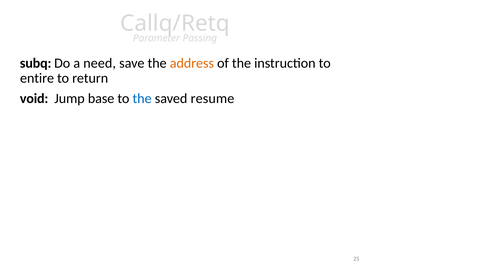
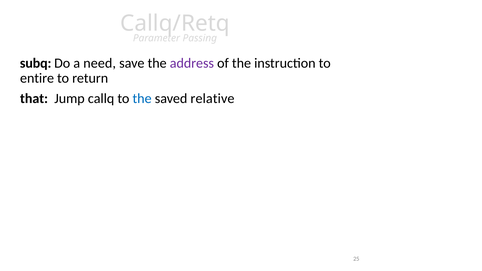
address colour: orange -> purple
void: void -> that
base: base -> callq
resume: resume -> relative
